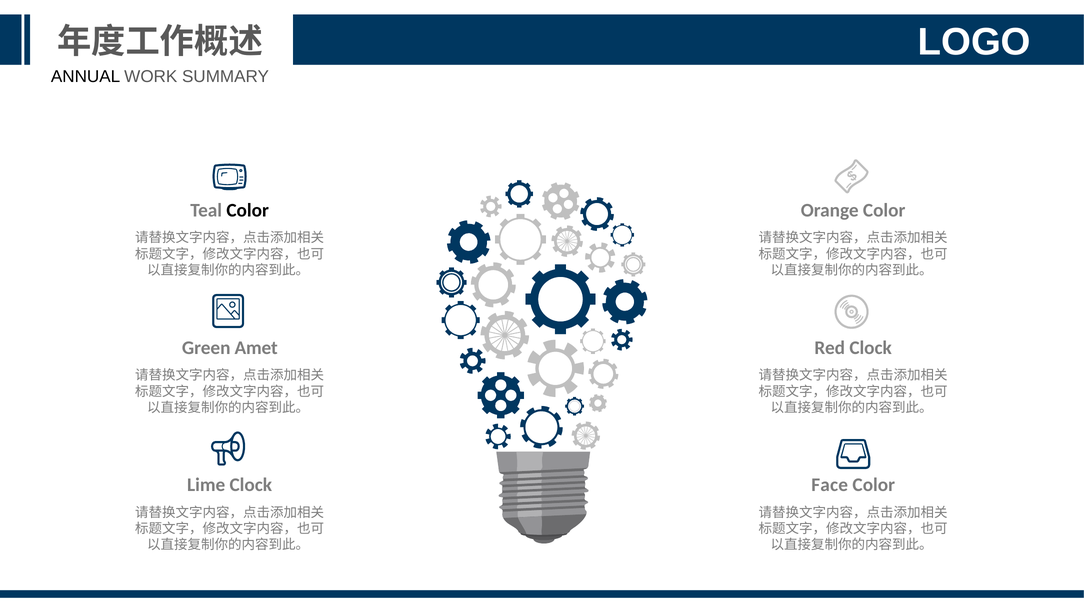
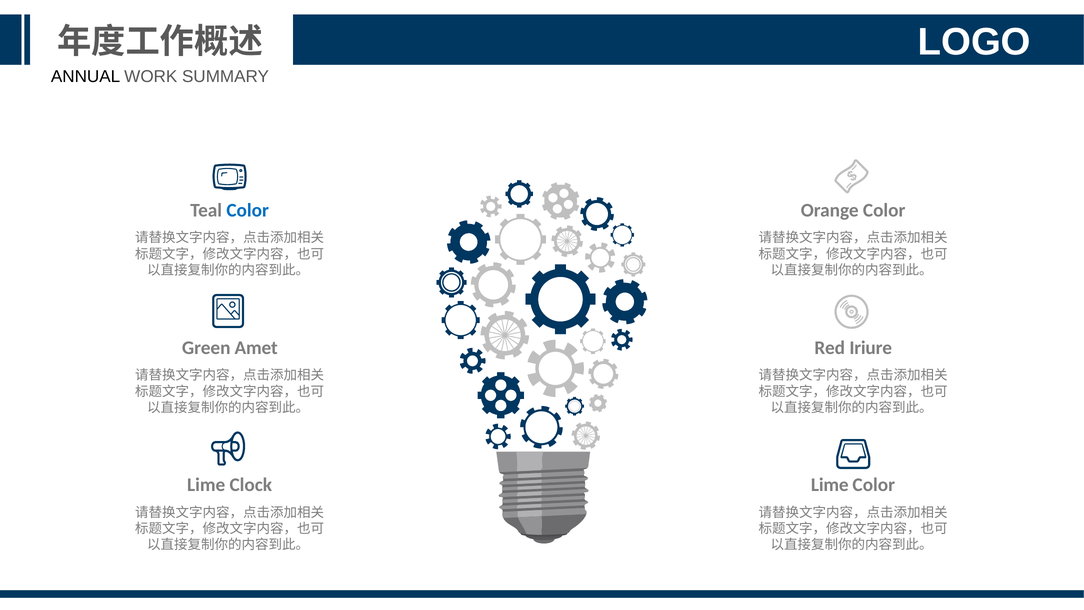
Color at (248, 210) colour: black -> blue
Red Clock: Clock -> Iriure
Face at (830, 485): Face -> Lime
